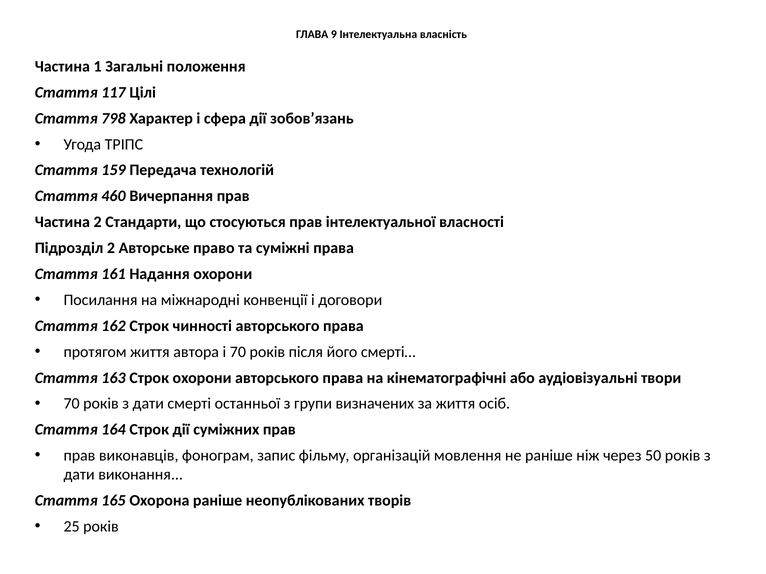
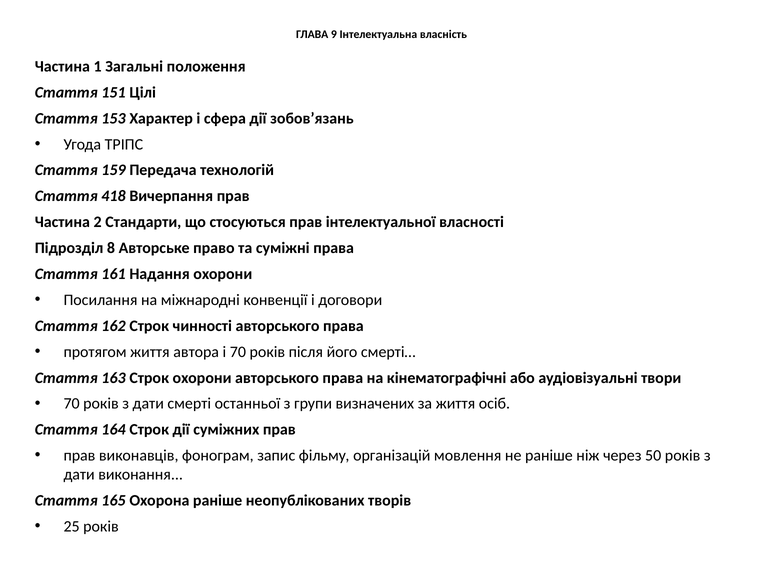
117: 117 -> 151
798: 798 -> 153
460: 460 -> 418
Підрозділ 2: 2 -> 8
